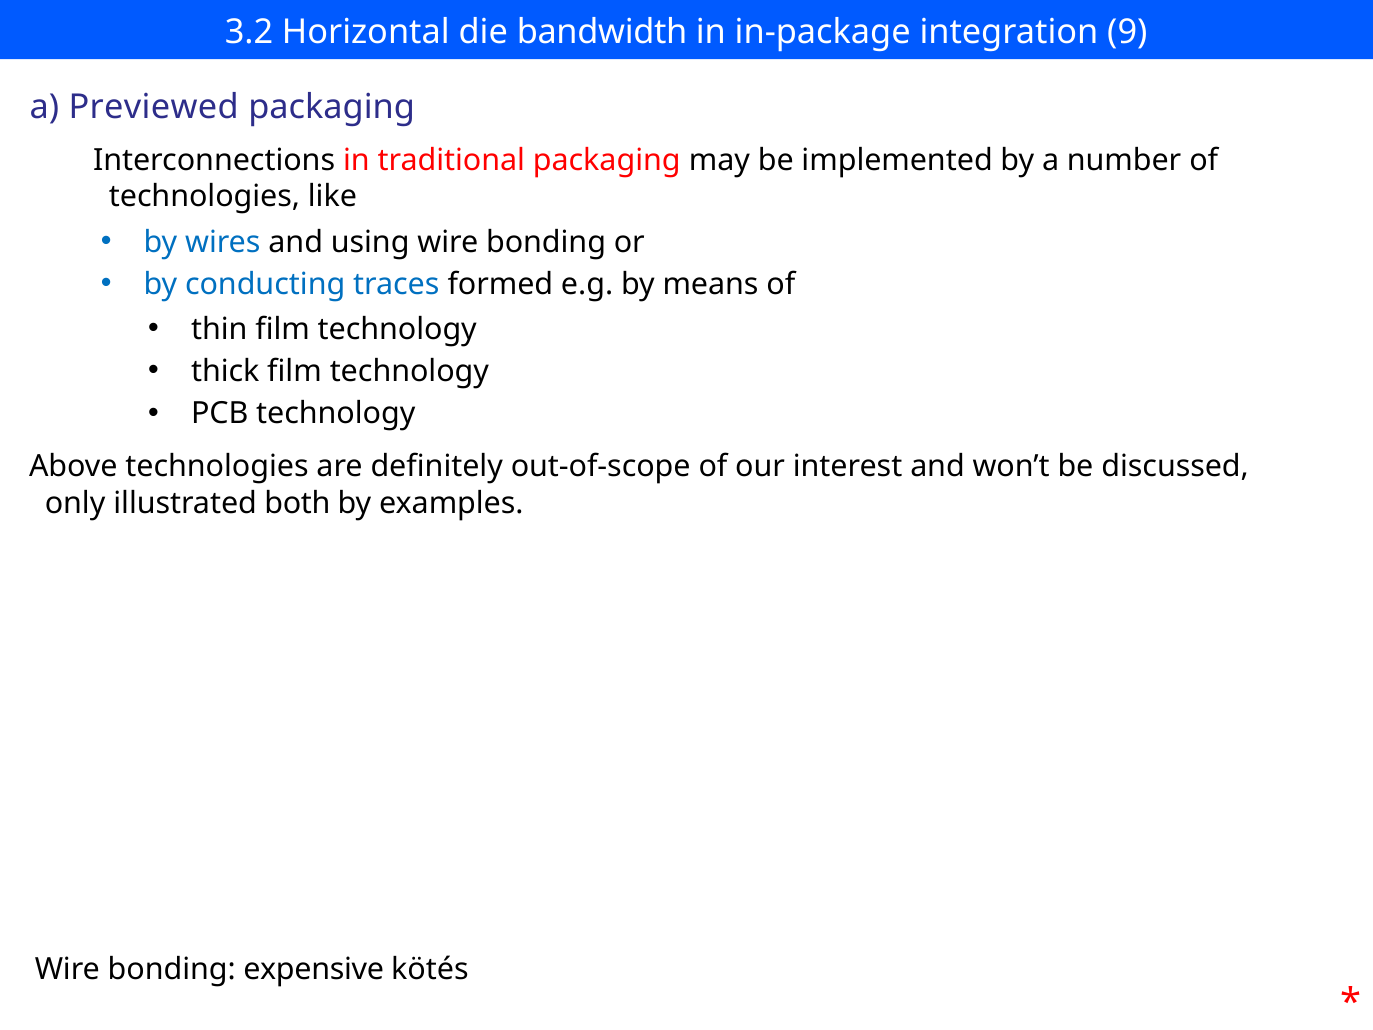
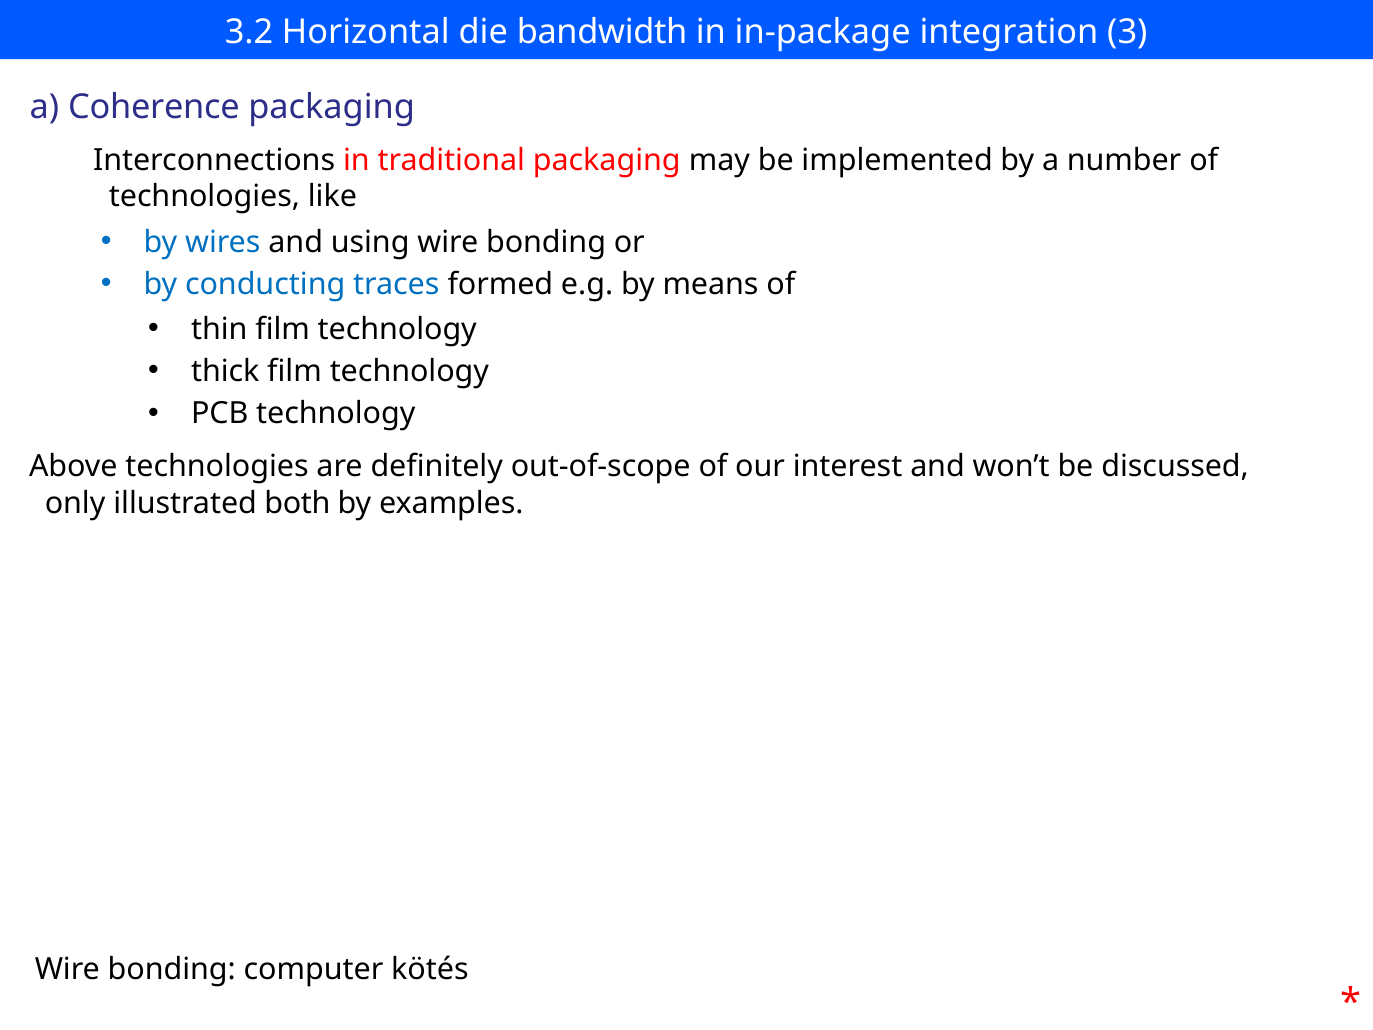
9: 9 -> 3
Previewed: Previewed -> Coherence
expensive: expensive -> computer
